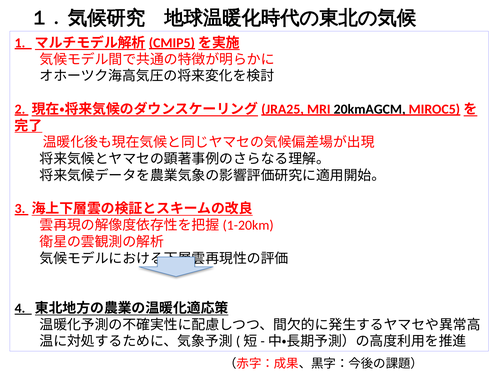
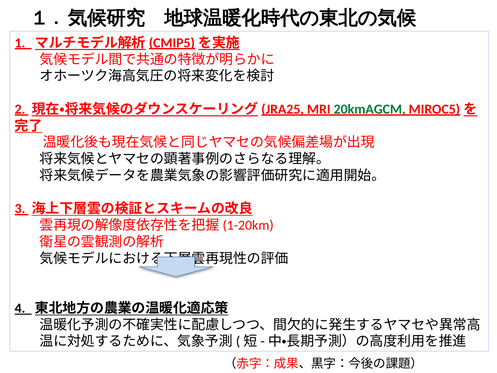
20kmAGCM colour: black -> green
